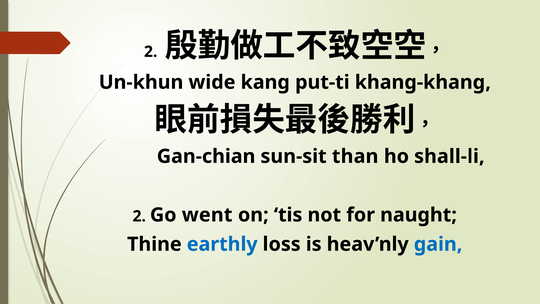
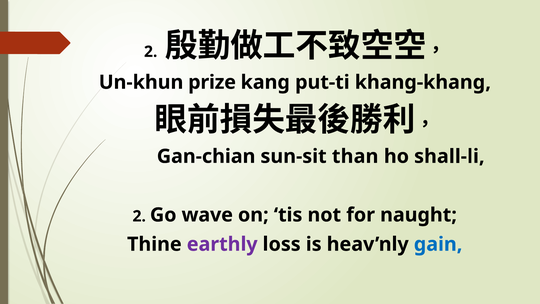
wide: wide -> prize
went: went -> wave
earthly colour: blue -> purple
